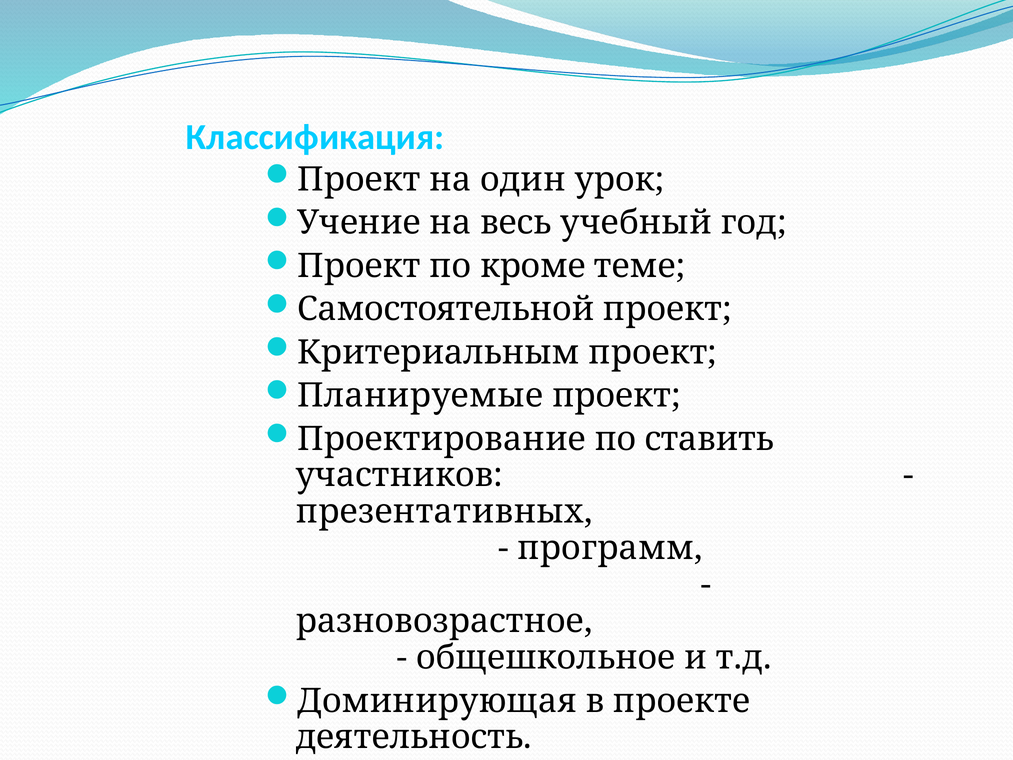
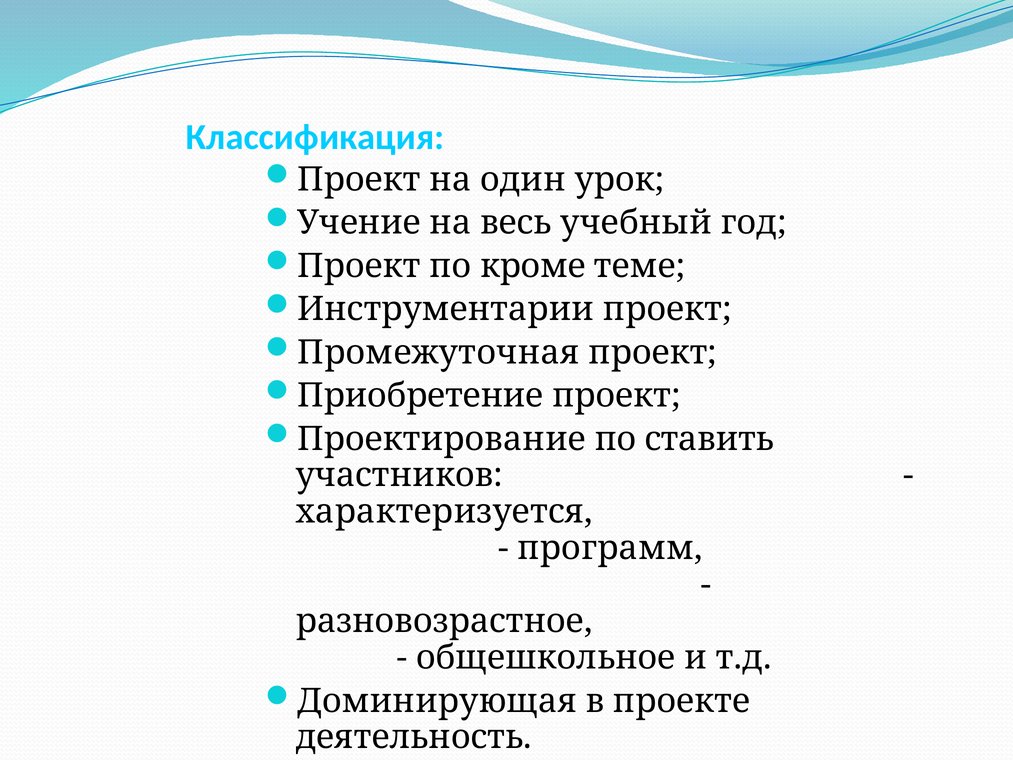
Самостоятельной: Самостоятельной -> Инструментарии
Критериальным: Критериальным -> Промежуточная
Планируемые: Планируемые -> Приобретение
презентативных: презентативных -> характеризуется
